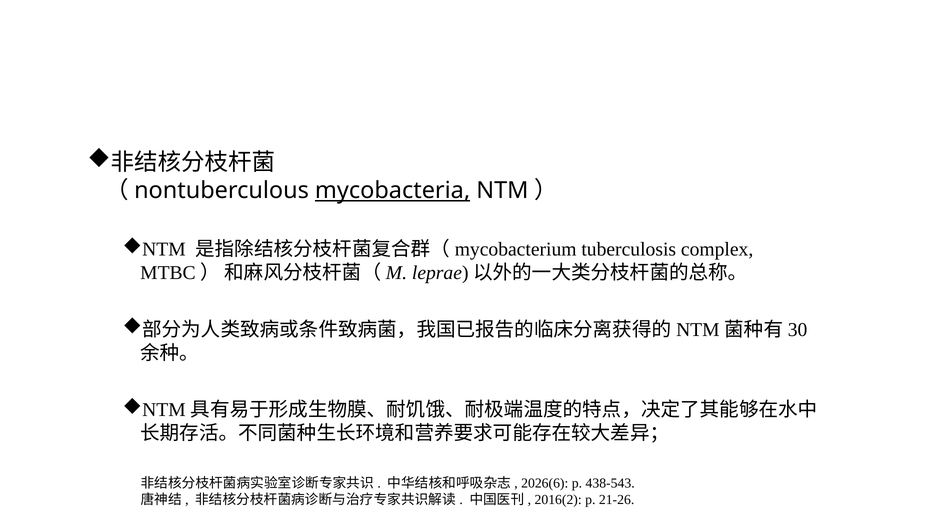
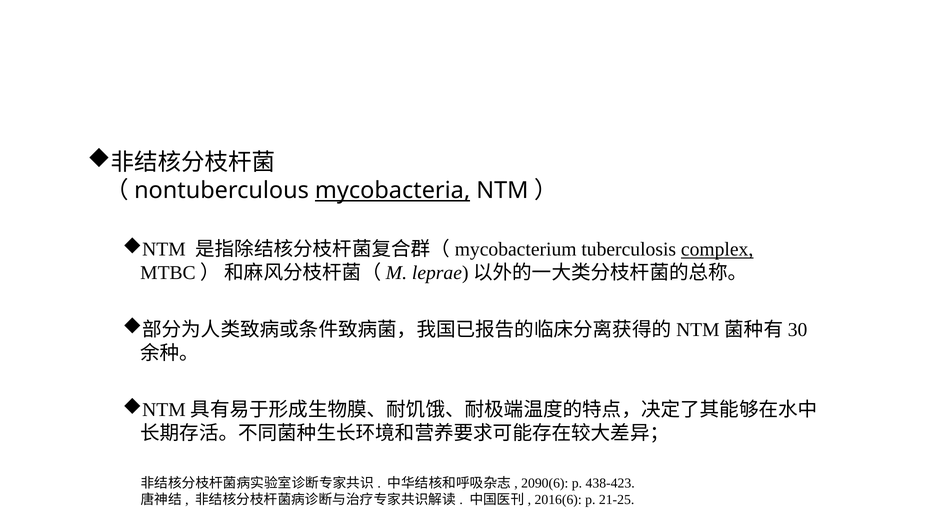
complex underline: none -> present
2026(6: 2026(6 -> 2090(6
438-543: 438-543 -> 438-423
2016(2: 2016(2 -> 2016(6
21-26: 21-26 -> 21-25
